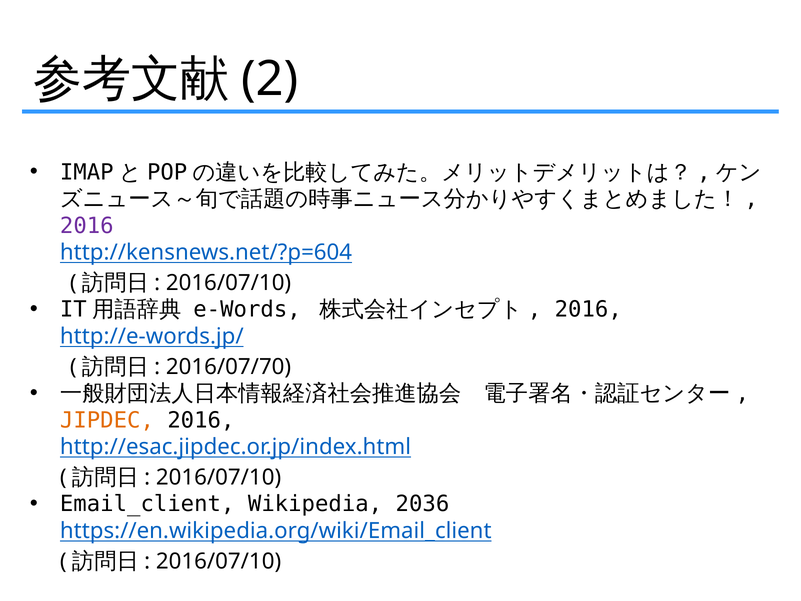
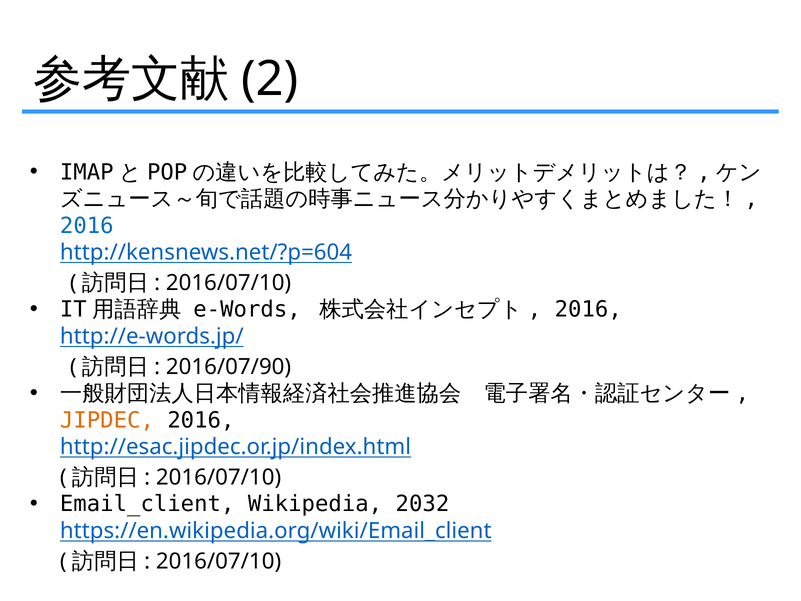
2016 at (87, 226) colour: purple -> blue
2016/07/70: 2016/07/70 -> 2016/07/90
2036: 2036 -> 2032
